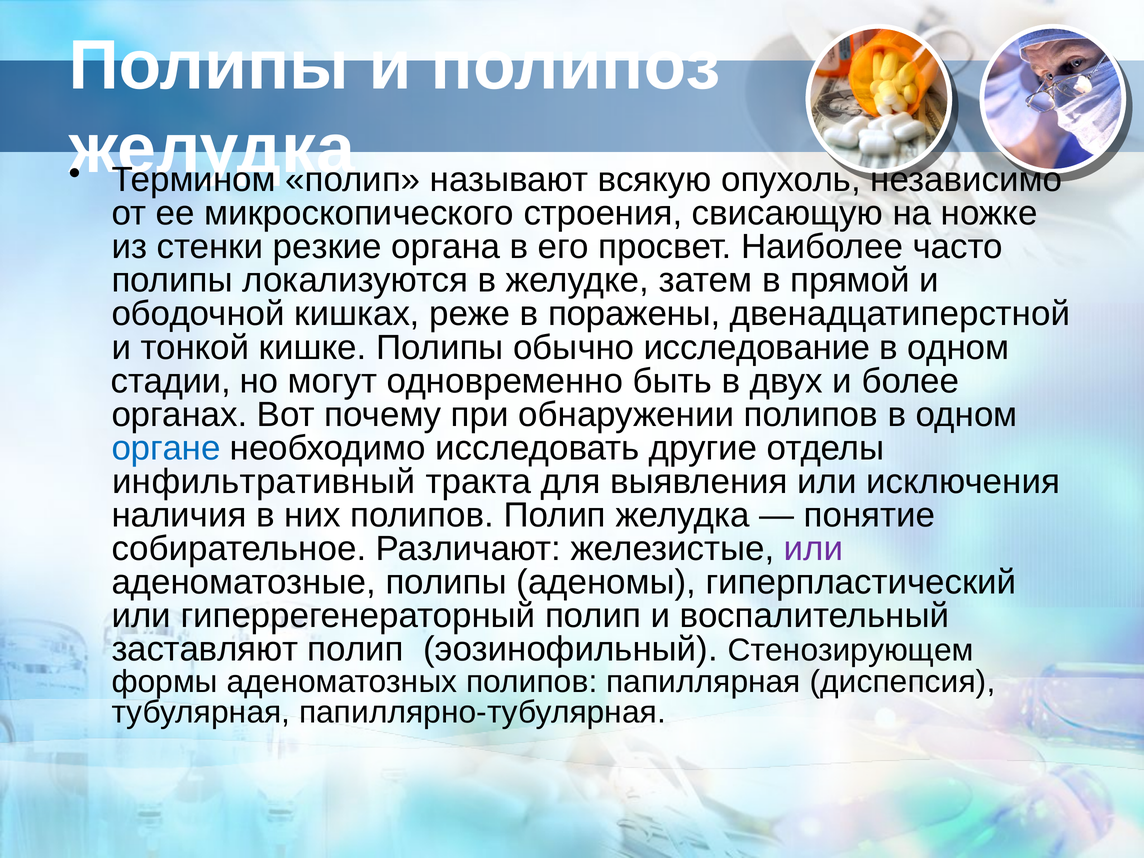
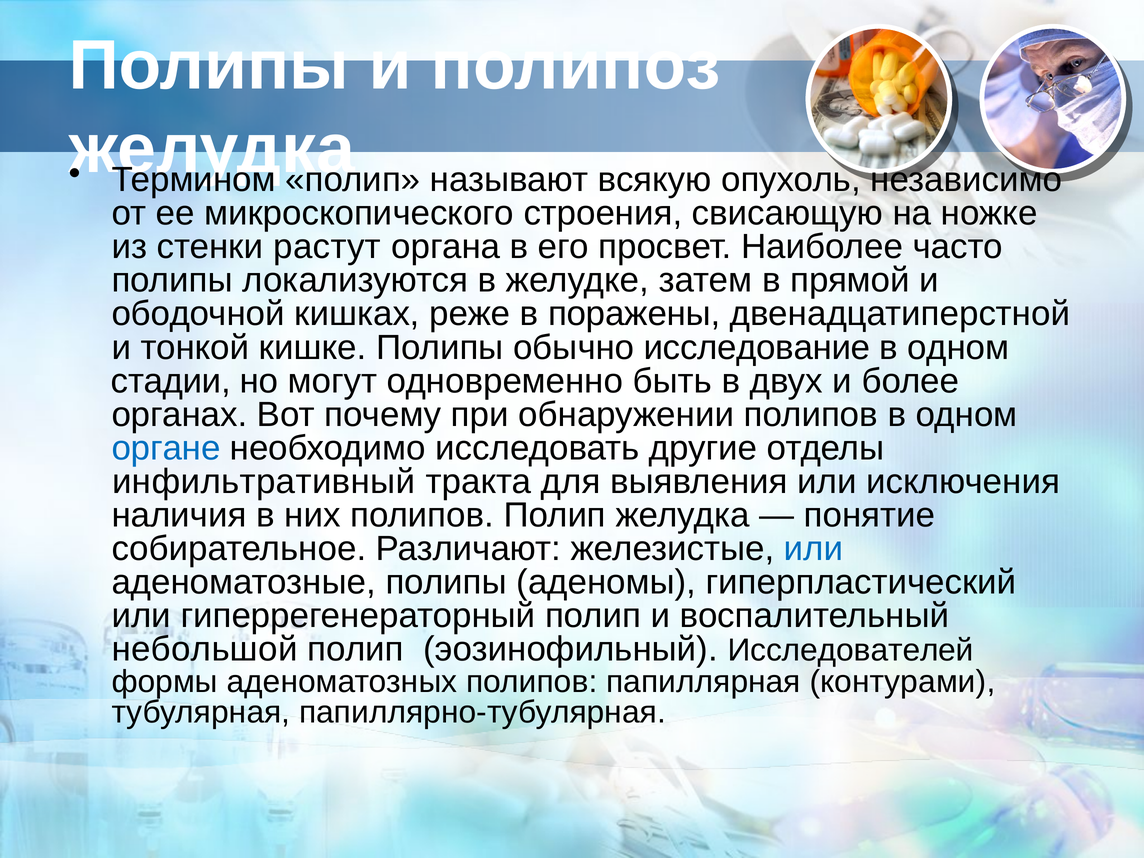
резкие: резкие -> растут
или at (814, 549) colour: purple -> blue
заставляют: заставляют -> небольшой
Стенозирующем: Стенозирующем -> Исследователей
диспепсия: диспепсия -> контурами
